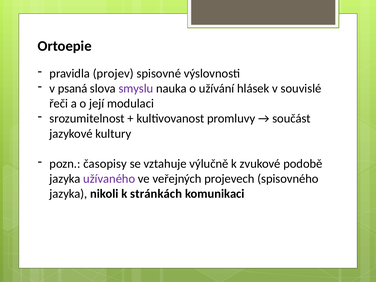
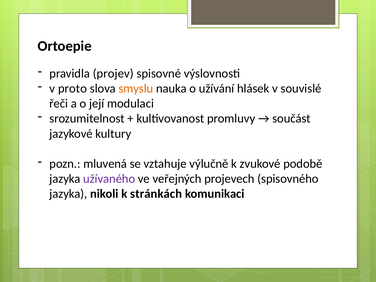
psaná: psaná -> proto
smyslu colour: purple -> orange
časopisy: časopisy -> mluvená
